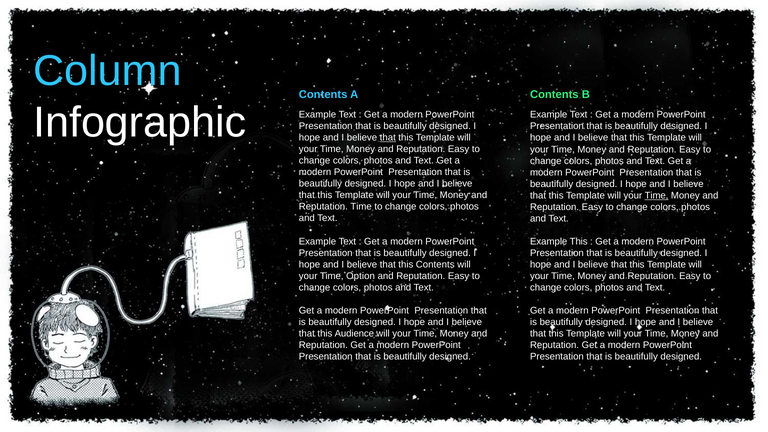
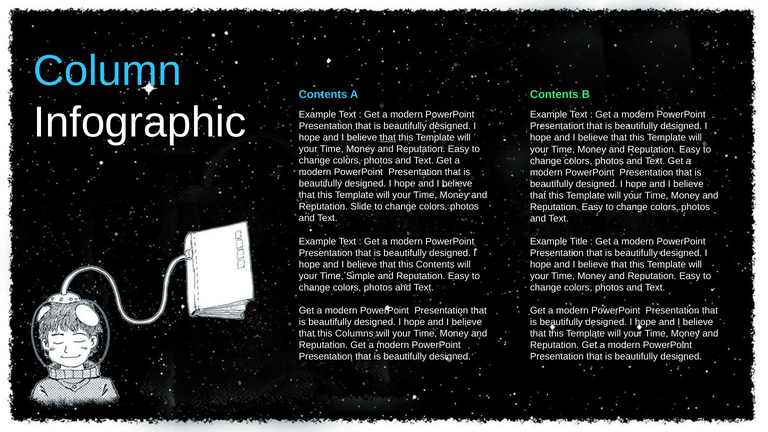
Time at (657, 195) underline: present -> none
Reputation Time: Time -> Slide
Example This: This -> Title
Option: Option -> Simple
Audience: Audience -> Columns
